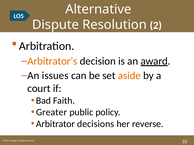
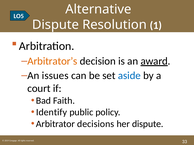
2: 2 -> 1
aside colour: orange -> blue
Greater: Greater -> Identify
her reverse: reverse -> dispute
